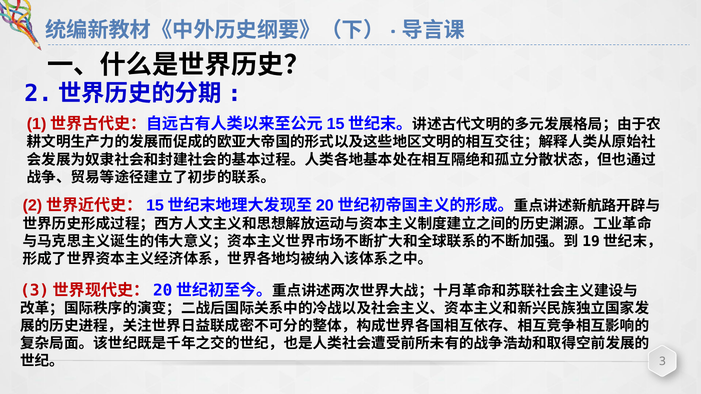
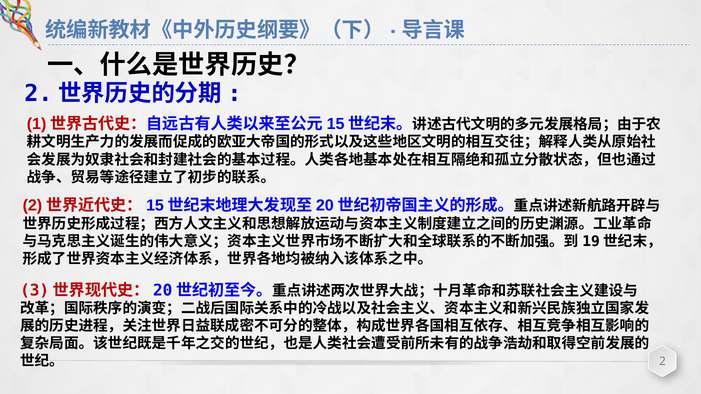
3: 3 -> 2
